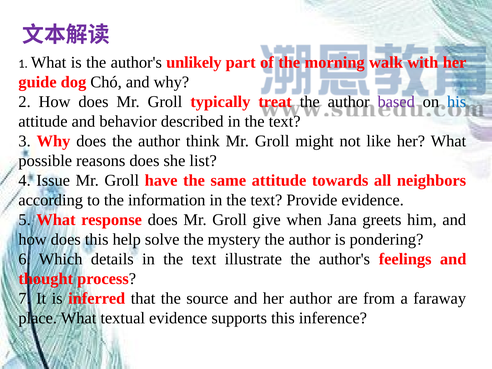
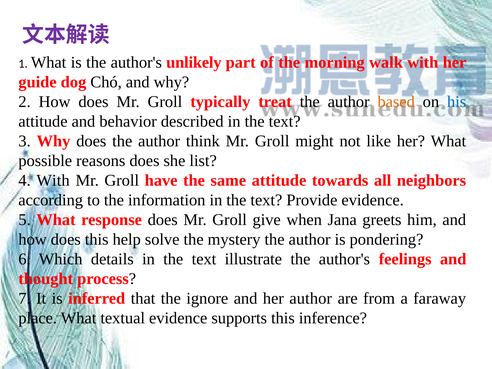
based colour: purple -> orange
4 Issue: Issue -> With
source: source -> ignore
